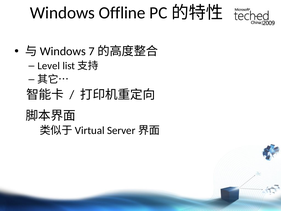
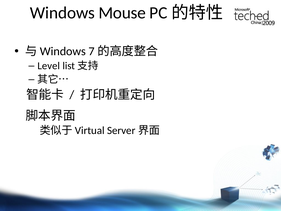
Offline: Offline -> Mouse
